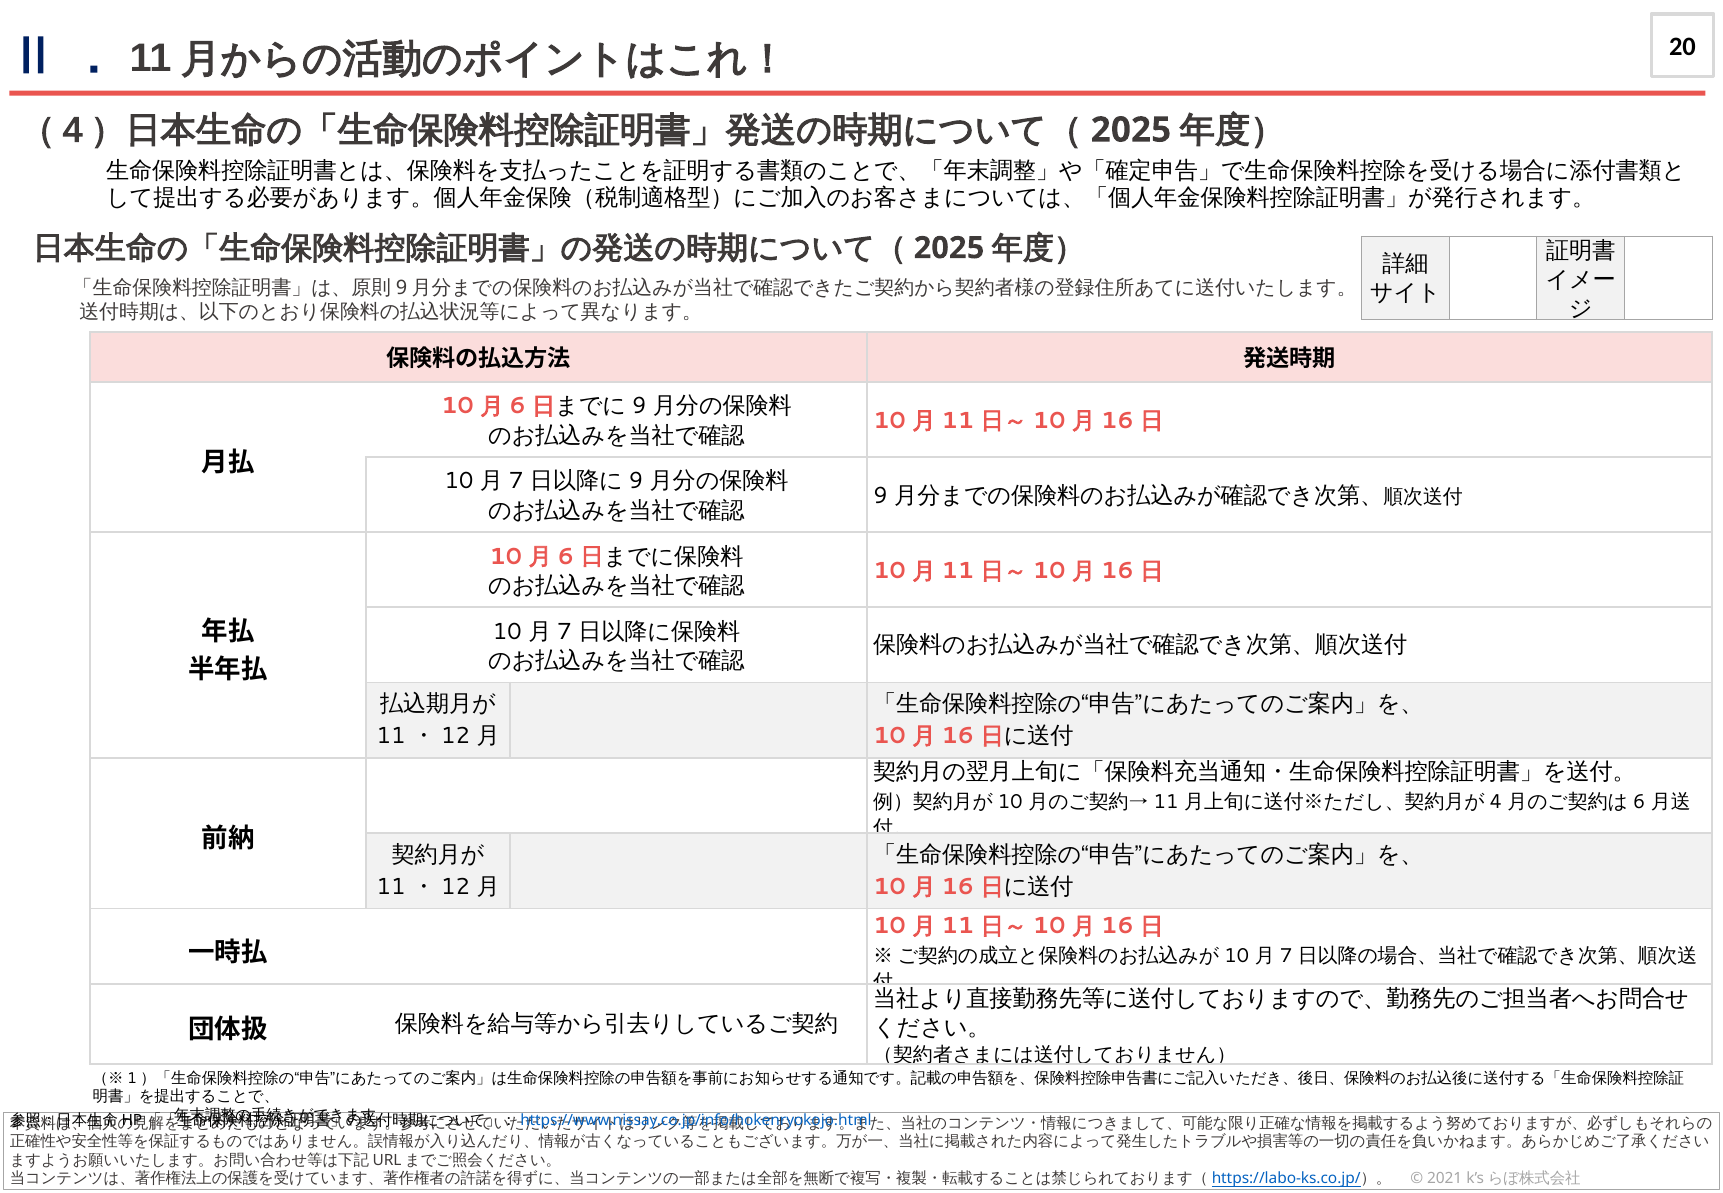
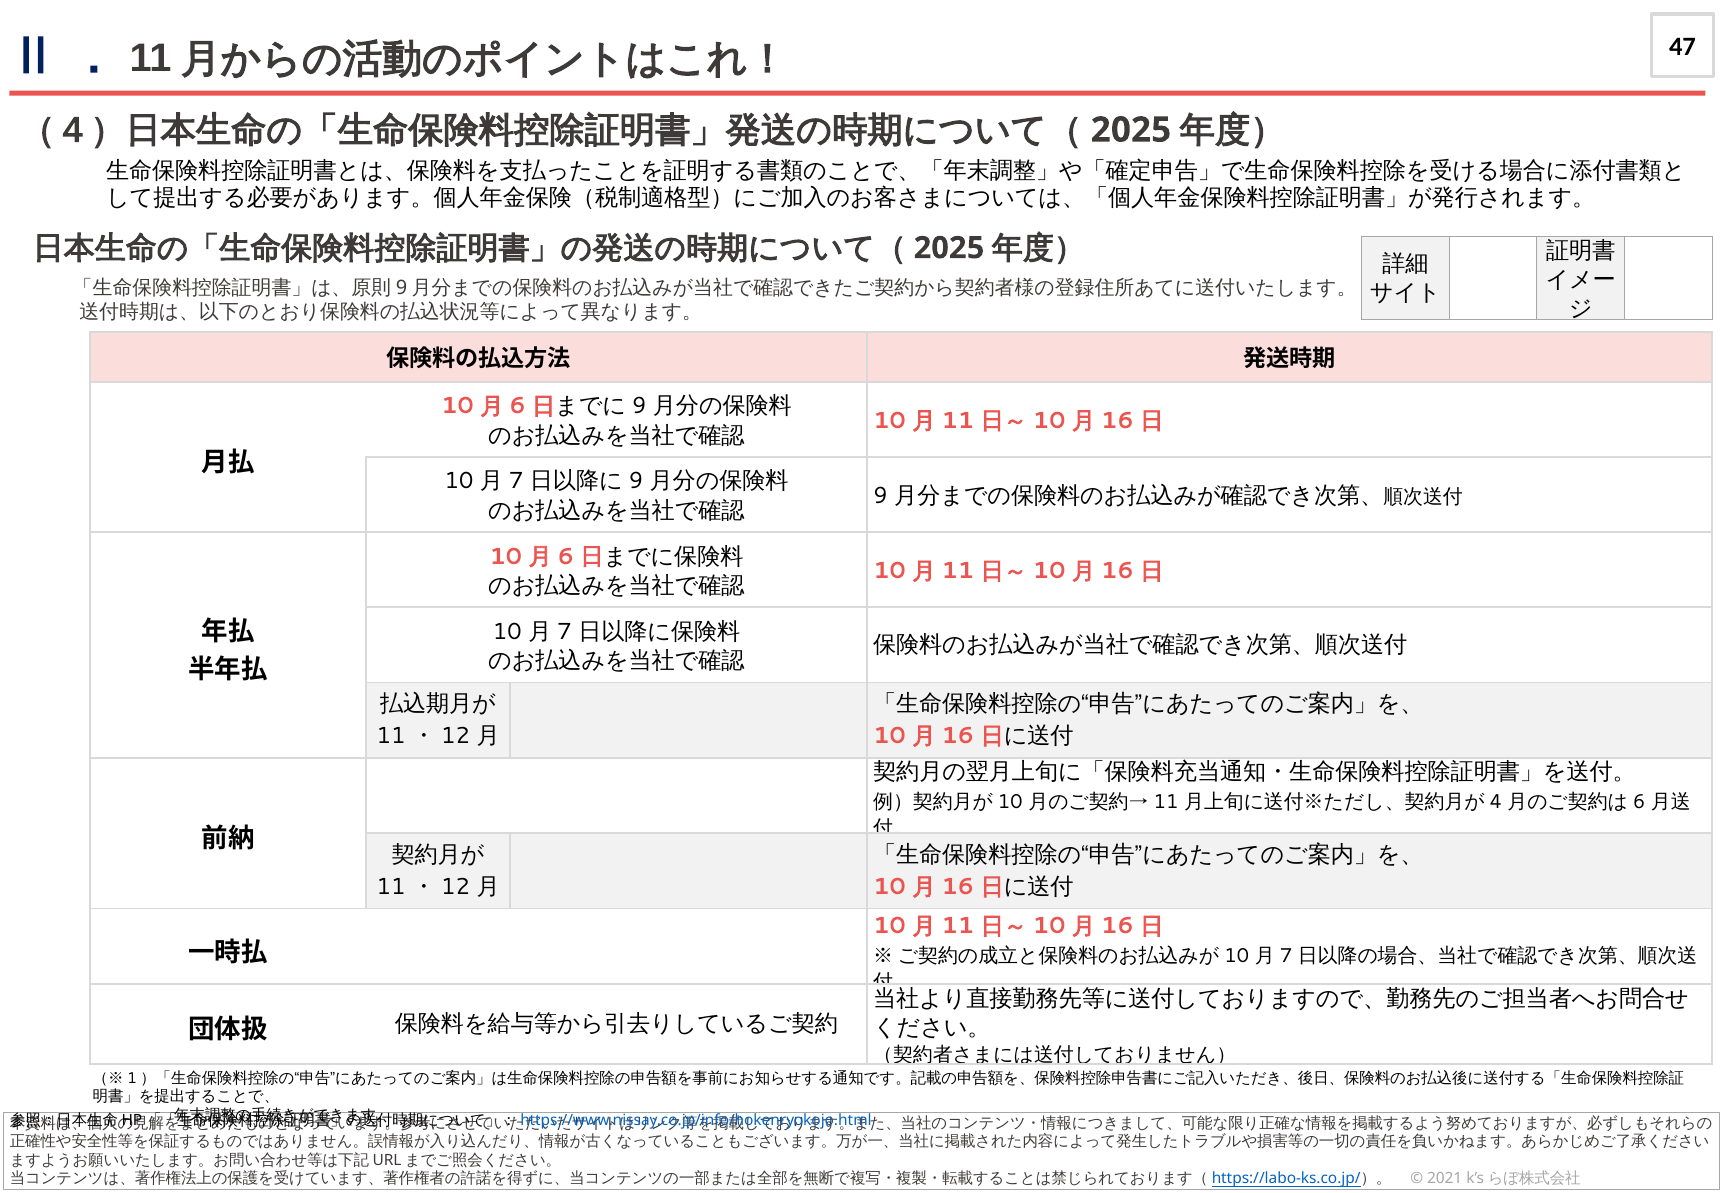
20: 20 -> 47
